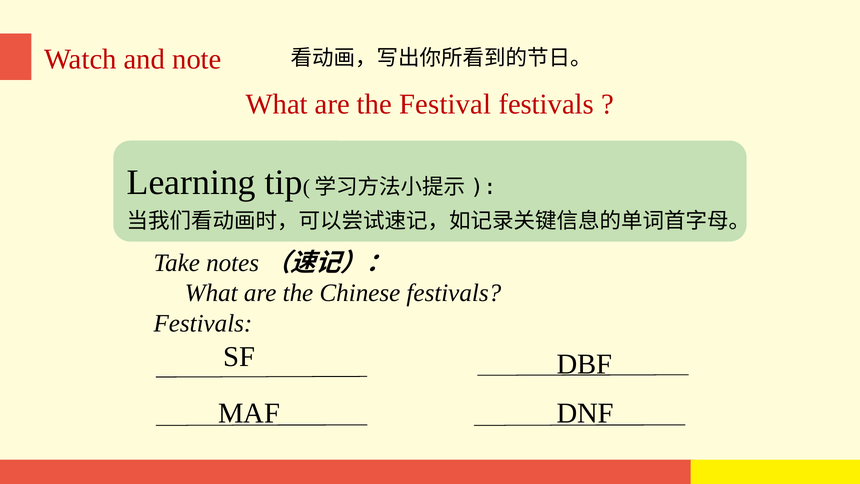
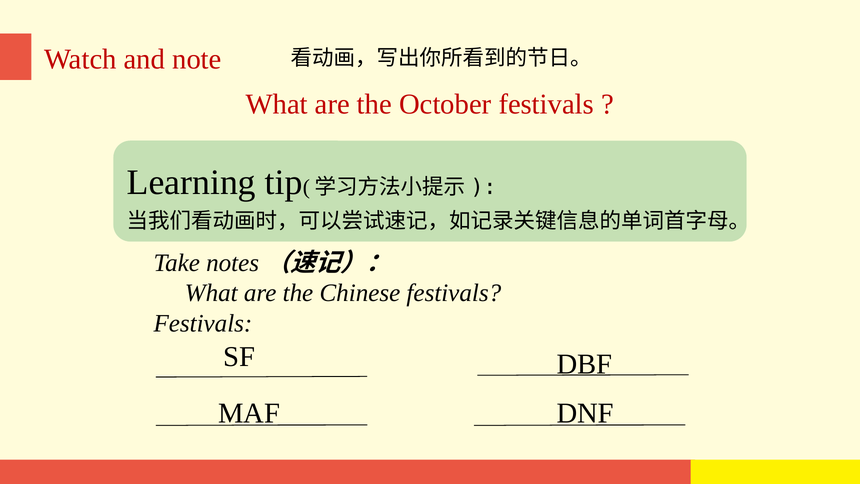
Festival: Festival -> October
